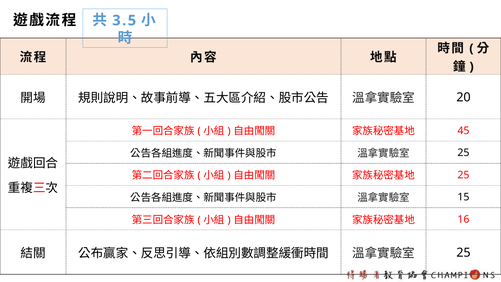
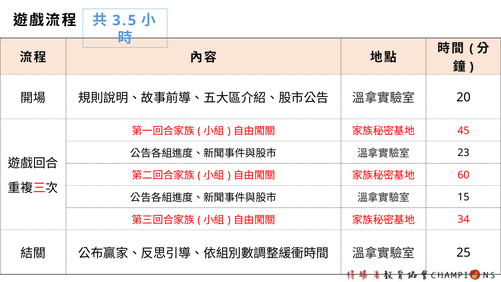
25 at (463, 153): 25 -> 23
25 at (463, 175): 25 -> 60
16: 16 -> 34
